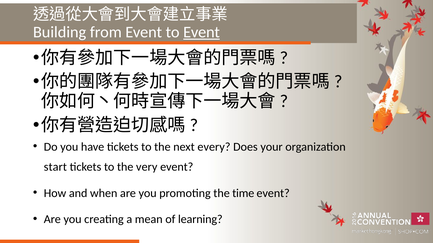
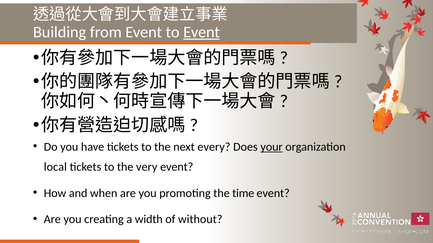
your underline: none -> present
start: start -> local
mean: mean -> width
learning: learning -> without
